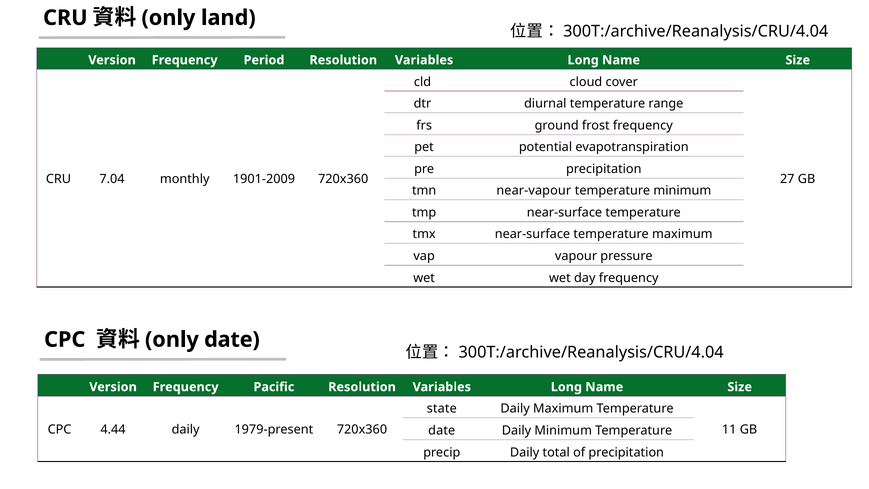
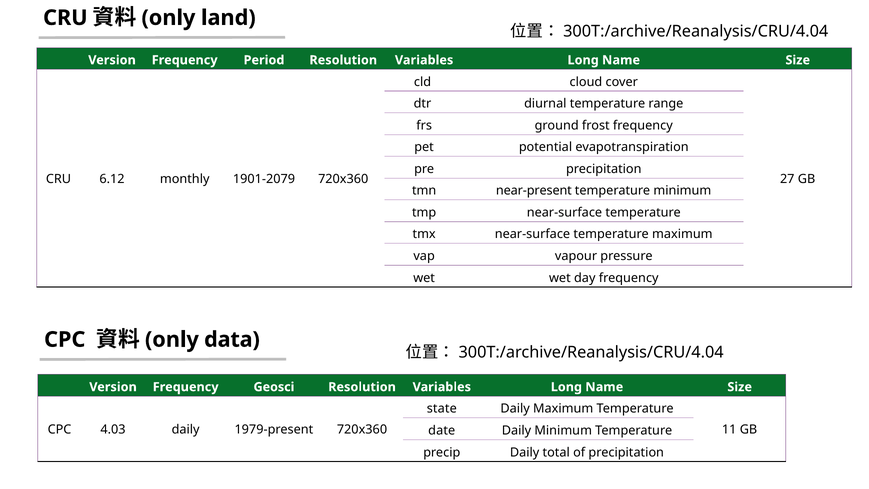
7.04: 7.04 -> 6.12
1901-2009: 1901-2009 -> 1901-2079
near-vapour: near-vapour -> near-present
date at (232, 339): date -> data
Pacific: Pacific -> Geosci
4.44: 4.44 -> 4.03
